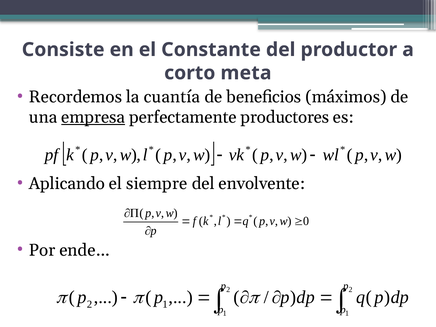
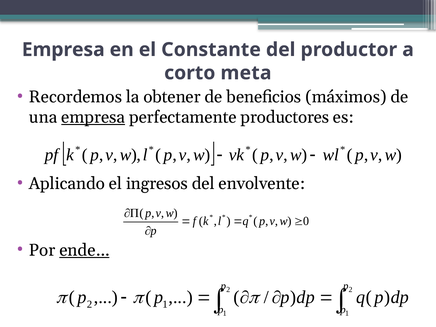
Consiste at (63, 50): Consiste -> Empresa
cuantía: cuantía -> obtener
siempre: siempre -> ingresos
ende… underline: none -> present
